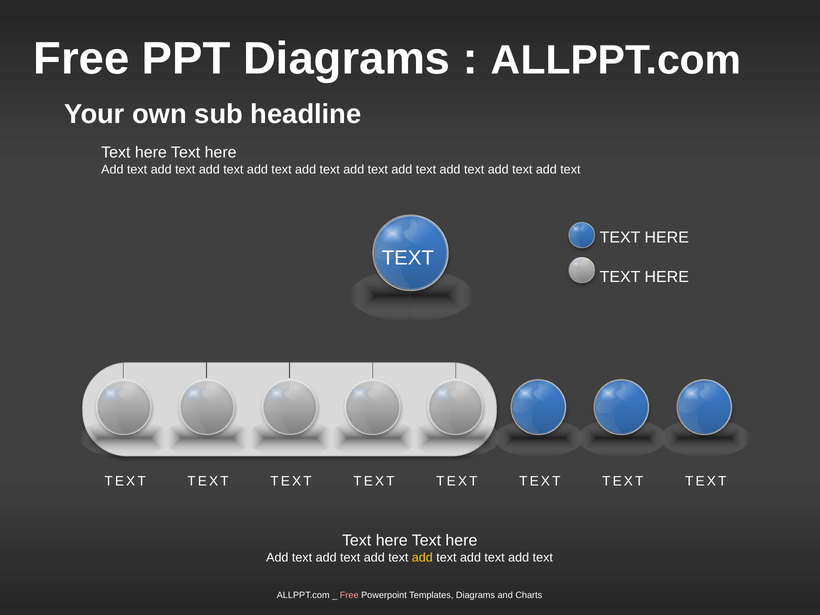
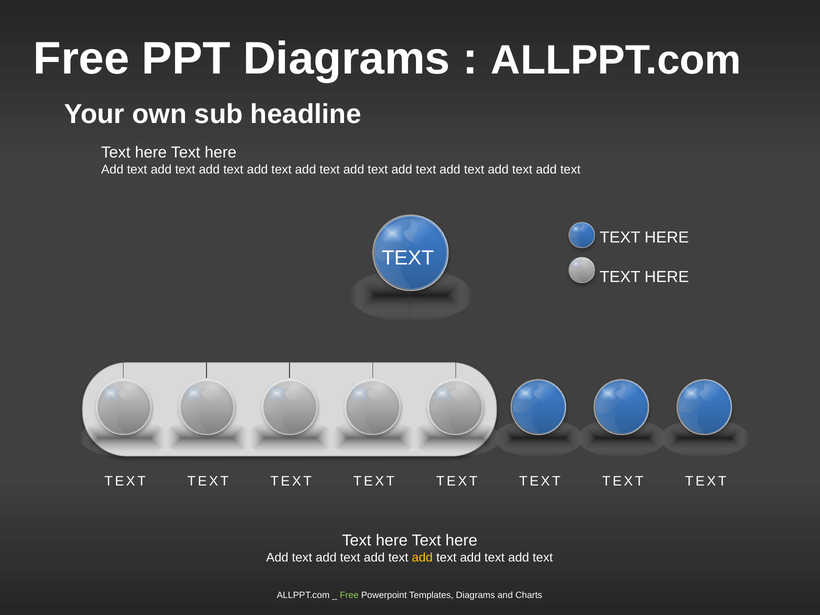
Free at (349, 595) colour: pink -> light green
